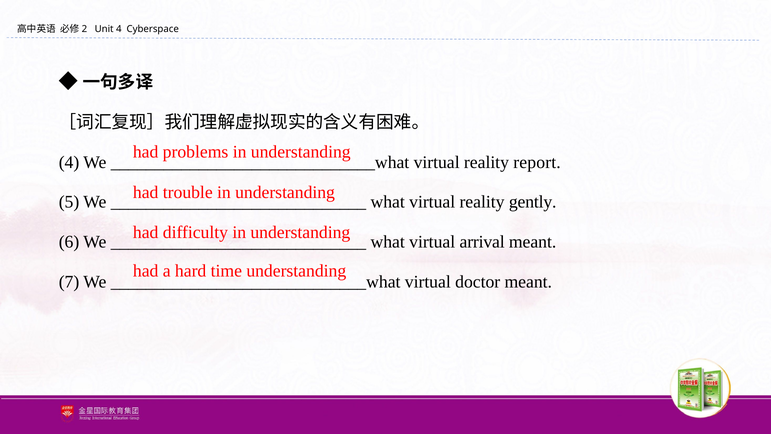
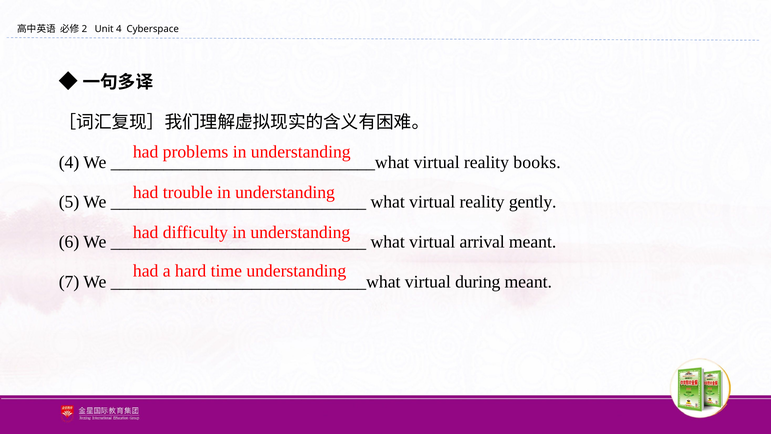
report: report -> books
doctor: doctor -> during
